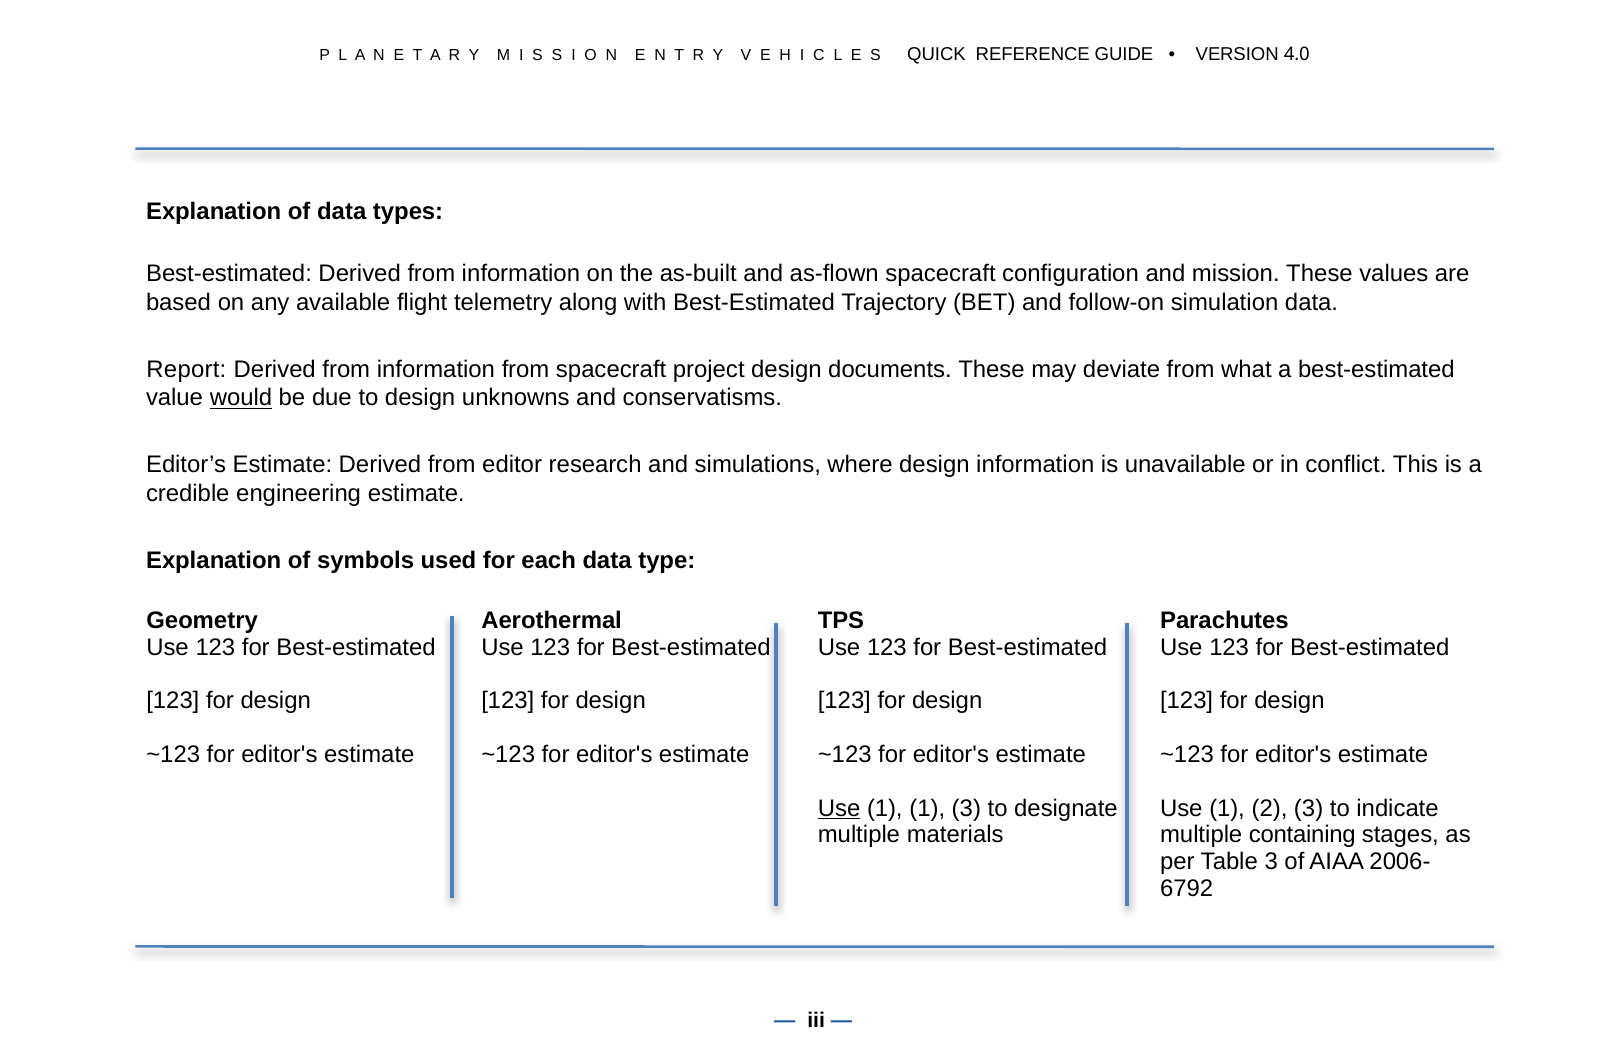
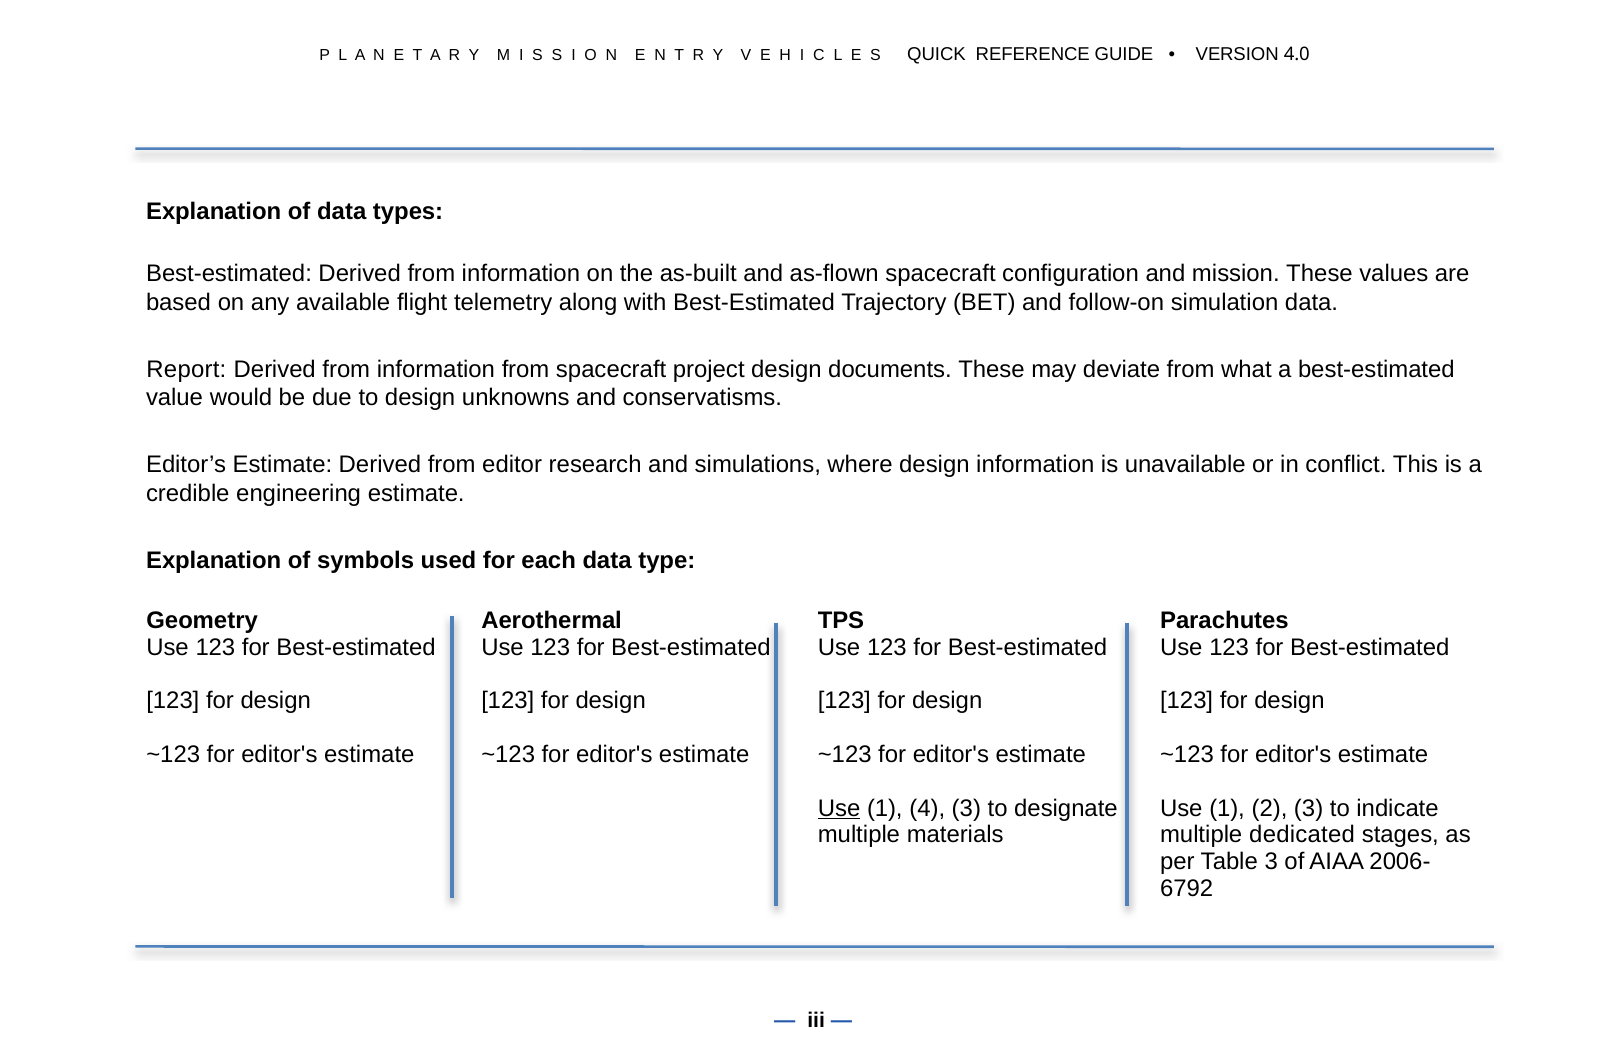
would underline: present -> none
1 1: 1 -> 4
containing: containing -> dedicated
